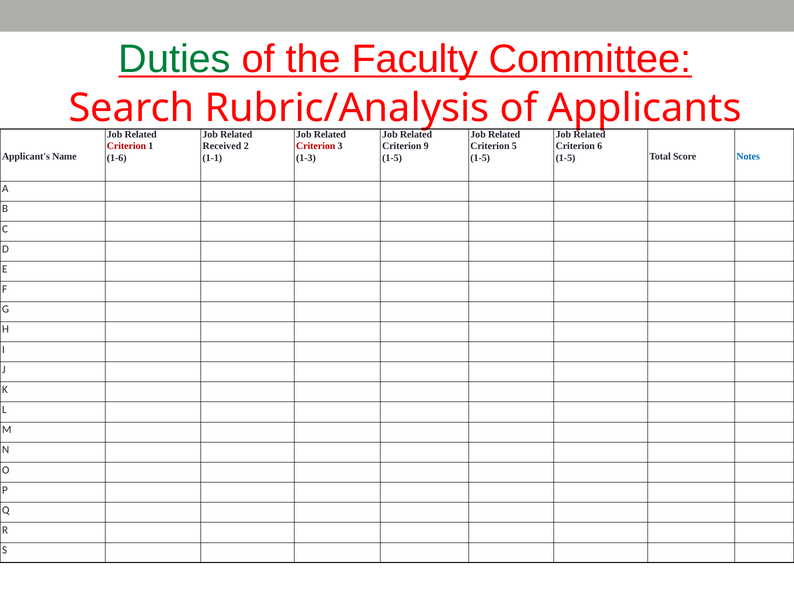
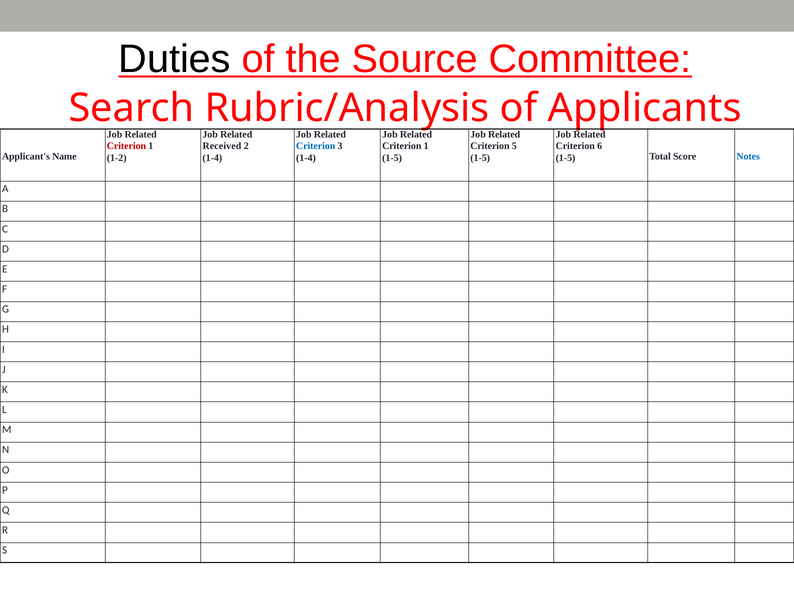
Duties colour: green -> black
Faculty: Faculty -> Source
Criterion at (316, 146) colour: red -> blue
9 at (426, 146): 9 -> 1
1-6: 1-6 -> 1-2
1-1 at (212, 158): 1-1 -> 1-4
1-3 at (306, 158): 1-3 -> 1-4
